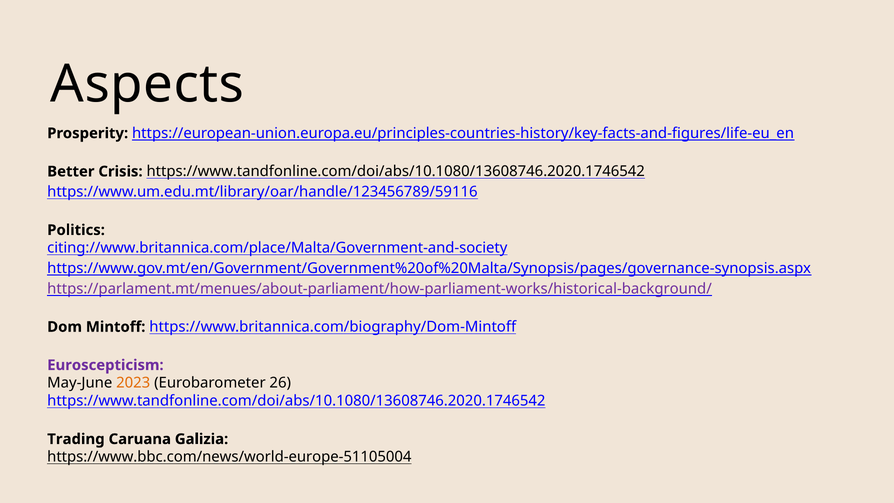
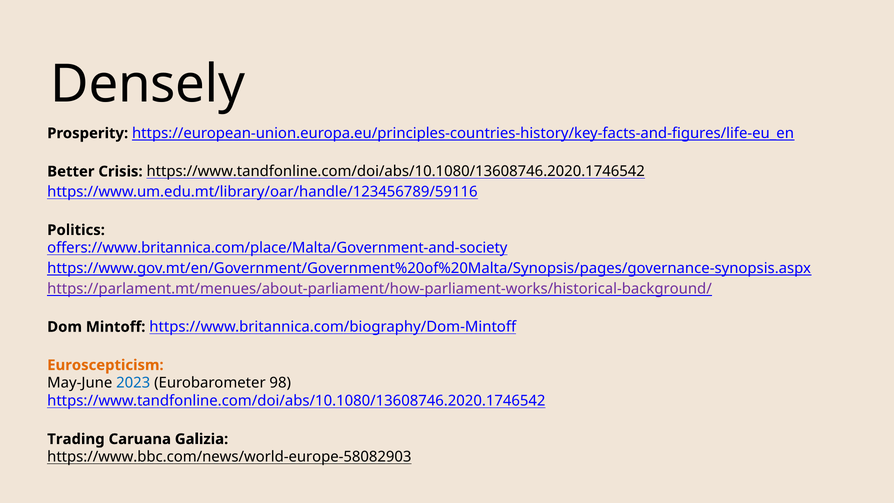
Aspects: Aspects -> Densely
citing://www.britannica.com/place/Malta/Government-and-society: citing://www.britannica.com/place/Malta/Government-and-society -> offers://www.britannica.com/place/Malta/Government-and-society
Euroscepticism colour: purple -> orange
2023 colour: orange -> blue
26: 26 -> 98
https://www.bbc.com/news/world-europe-51105004: https://www.bbc.com/news/world-europe-51105004 -> https://www.bbc.com/news/world-europe-58082903
